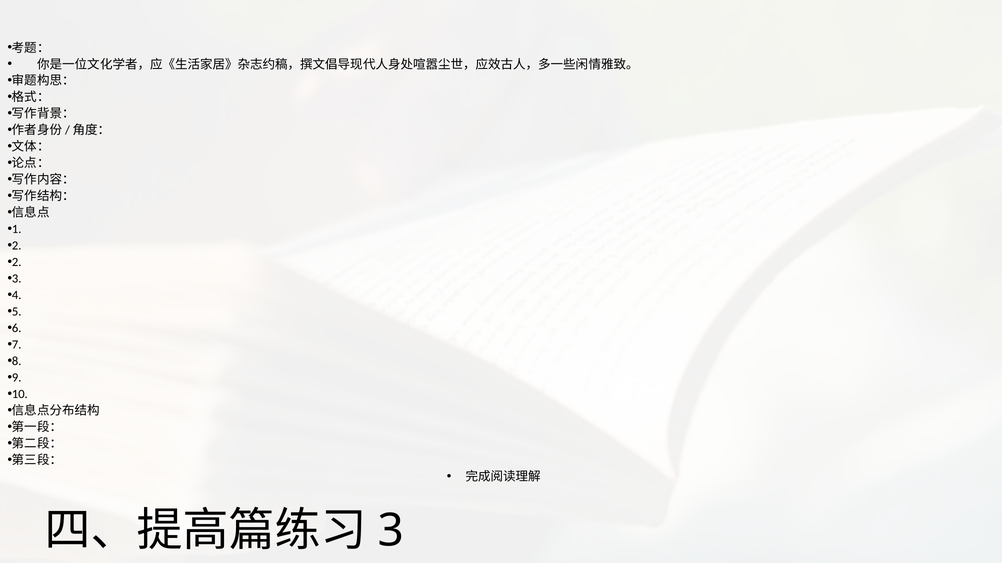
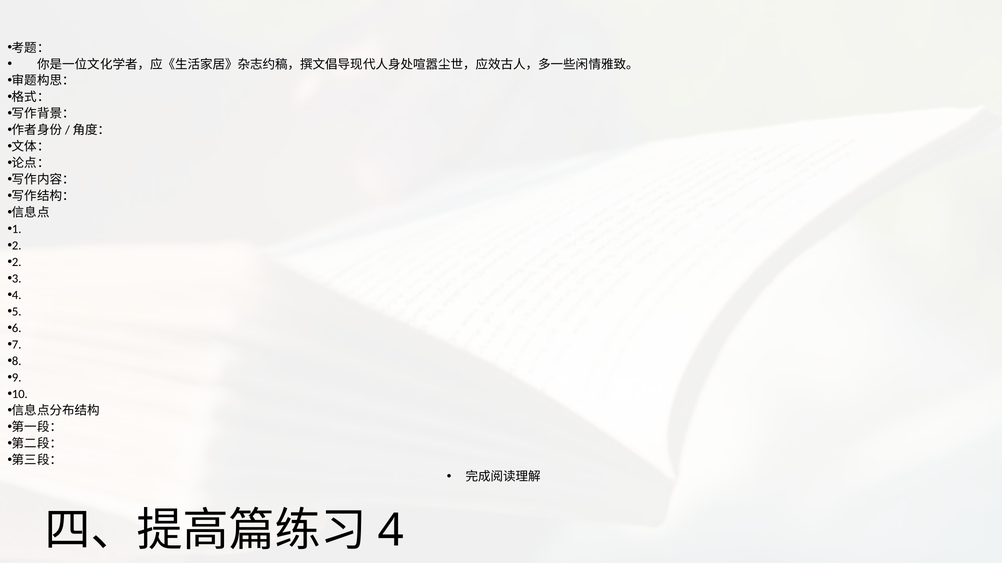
3: 3 -> 4
